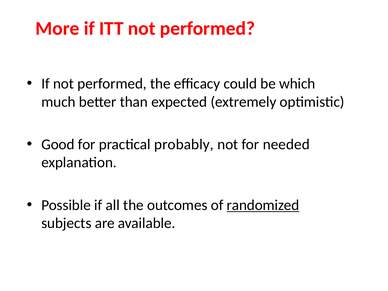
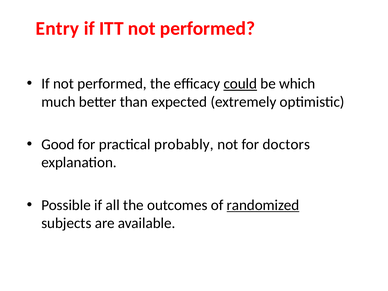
More: More -> Entry
could underline: none -> present
needed: needed -> doctors
